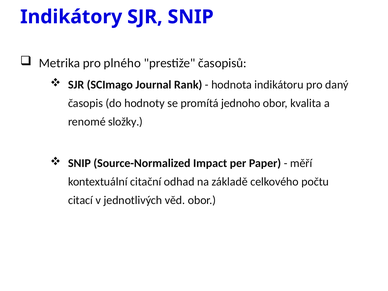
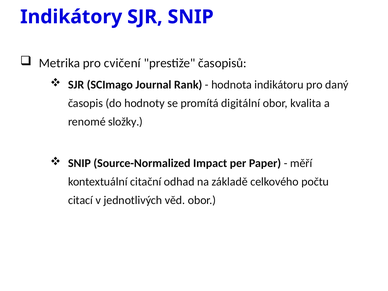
plného: plného -> cvičení
jednoho: jednoho -> digitální
